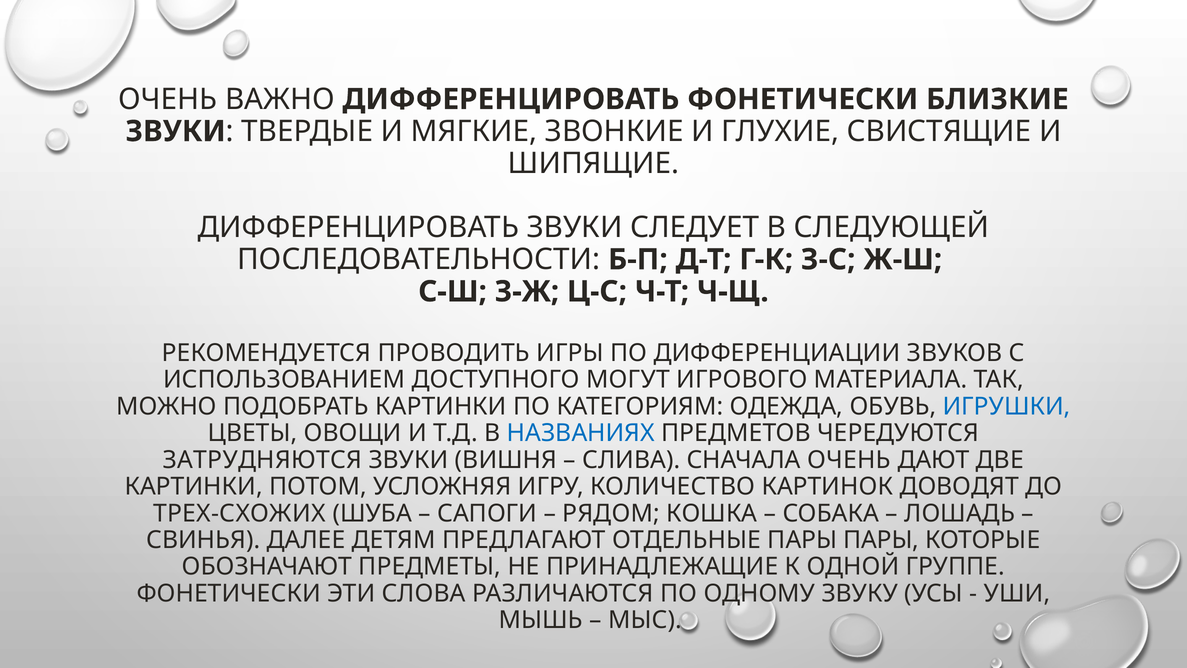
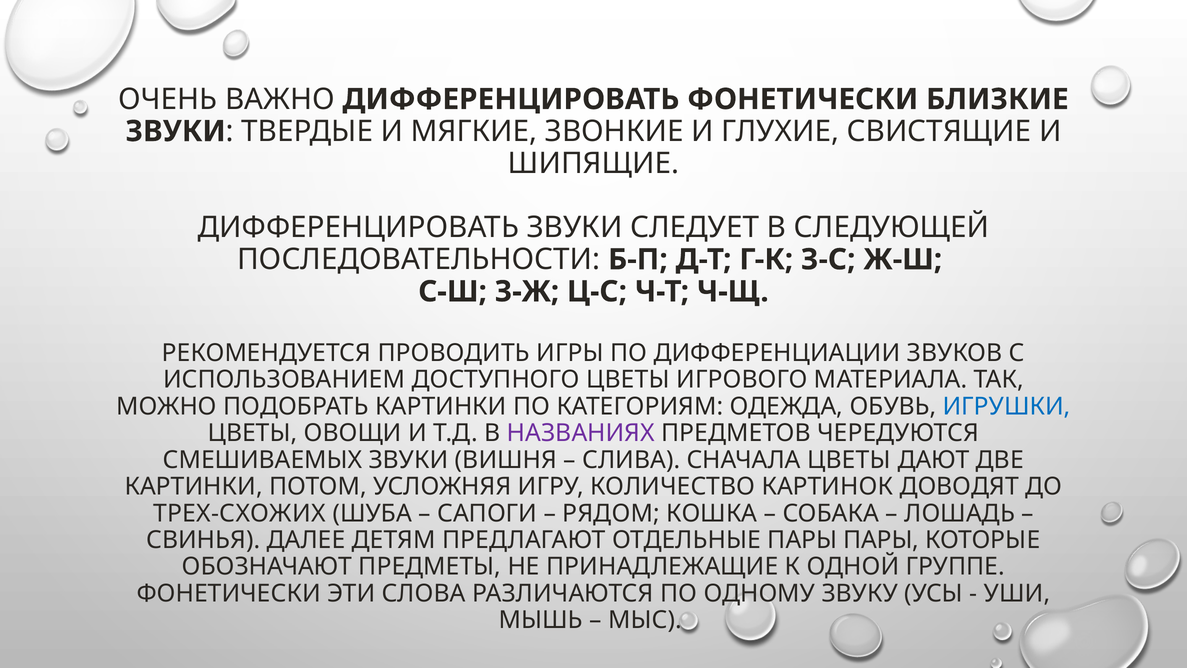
ДОСТУПНОГО МОГУТ: МОГУТ -> ЦВЕТЫ
НАЗВАНИЯХ colour: blue -> purple
ЗАТРУДНЯЮТСЯ: ЗАТРУДНЯЮТСЯ -> СМЕШИВАЕМЫХ
СНАЧАЛА ОЧЕНЬ: ОЧЕНЬ -> ЦВЕТЫ
